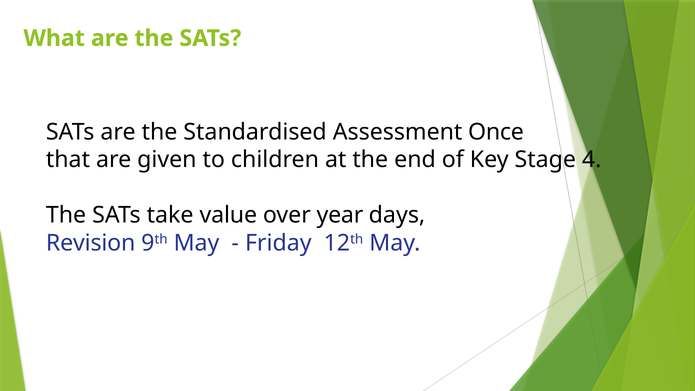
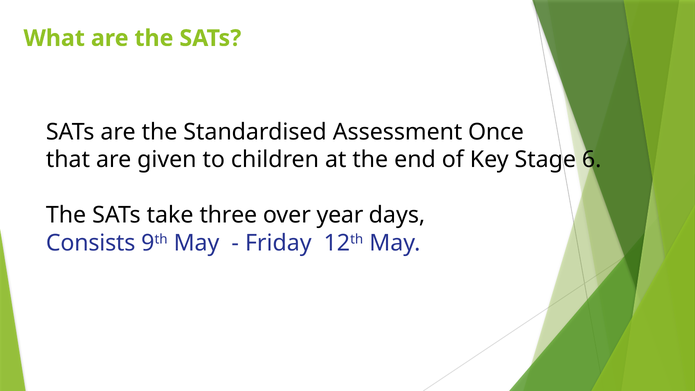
4: 4 -> 6
value: value -> three
Revision: Revision -> Consists
